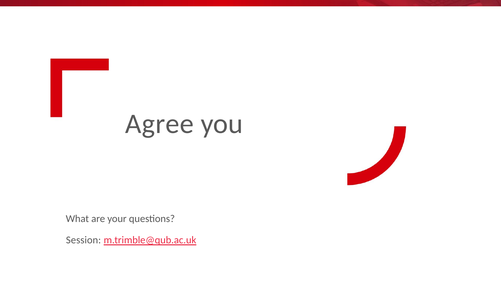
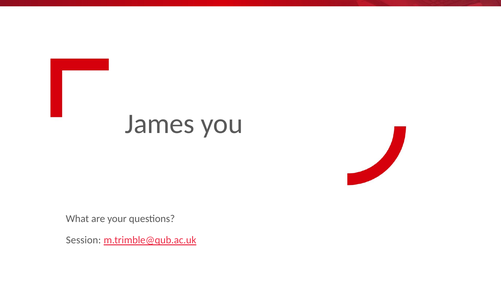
Agree: Agree -> James
